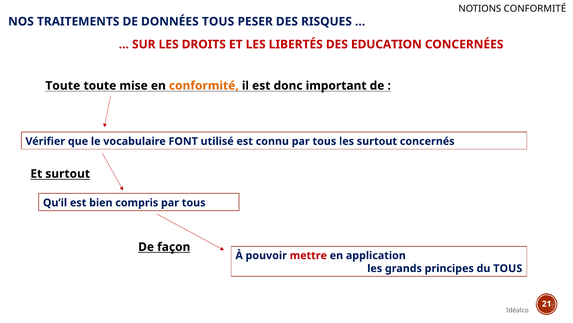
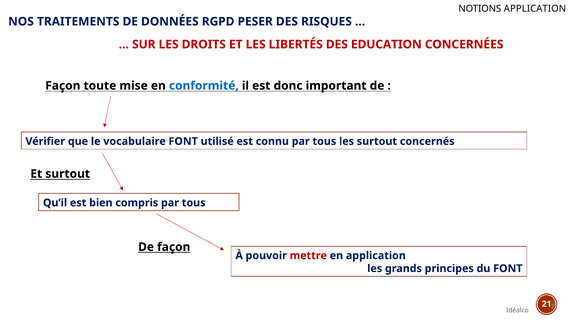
NOTIONS CONFORMITÉ: CONFORMITÉ -> APPLICATION
DONNÉES TOUS: TOUS -> RGPD
Toute at (63, 86): Toute -> Façon
conformité at (204, 86) colour: orange -> blue
du TOUS: TOUS -> FONT
